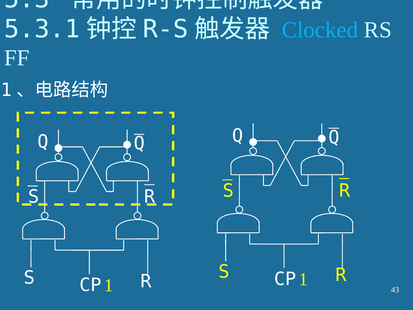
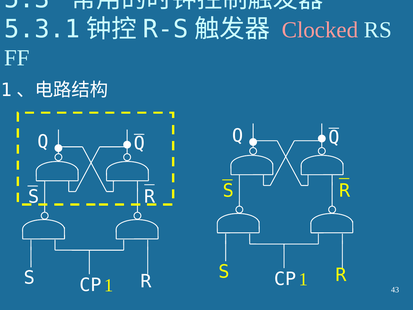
Clocked colour: light blue -> pink
